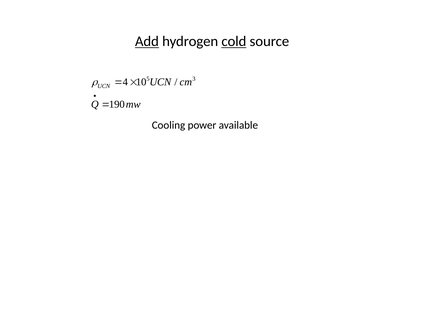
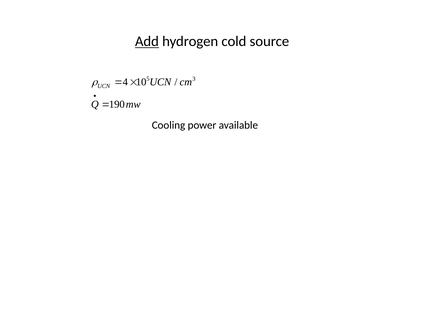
cold underline: present -> none
